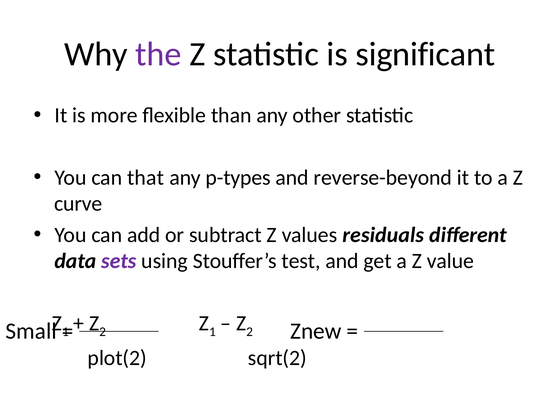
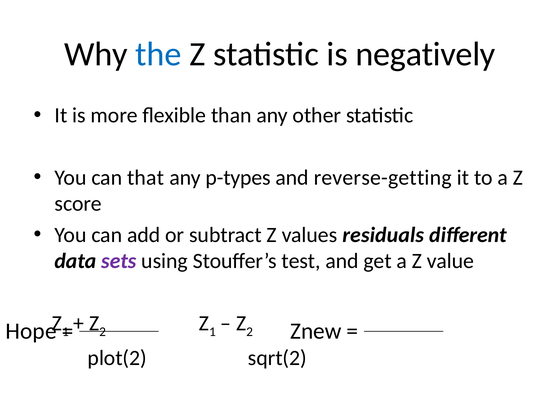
the colour: purple -> blue
significant: significant -> negatively
reverse-beyond: reverse-beyond -> reverse-getting
curve: curve -> score
Small: Small -> Hope
